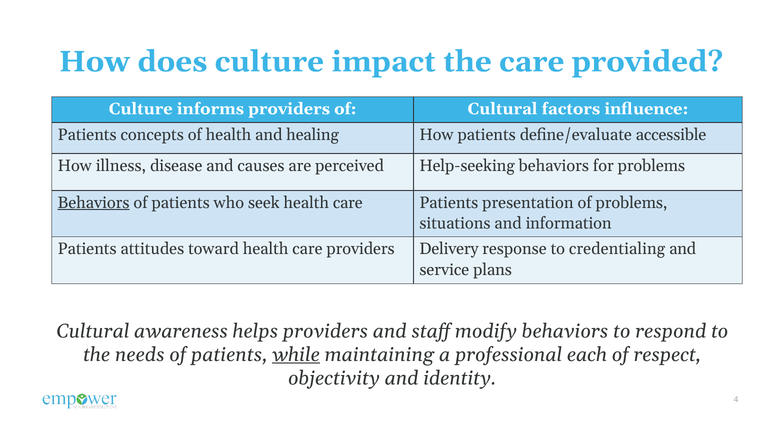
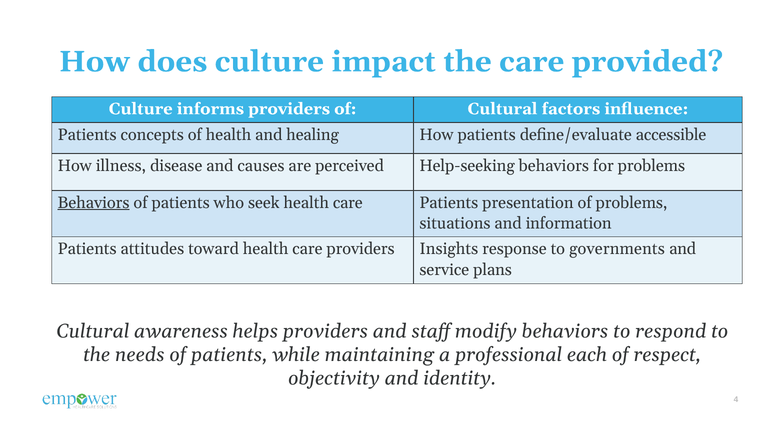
Delivery: Delivery -> Insights
credentialing: credentialing -> governments
while underline: present -> none
